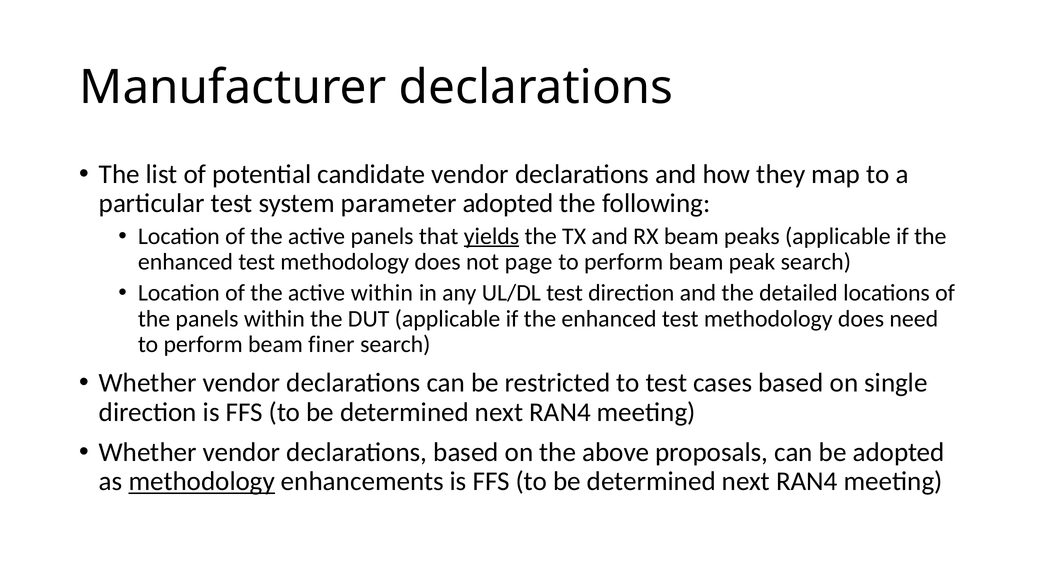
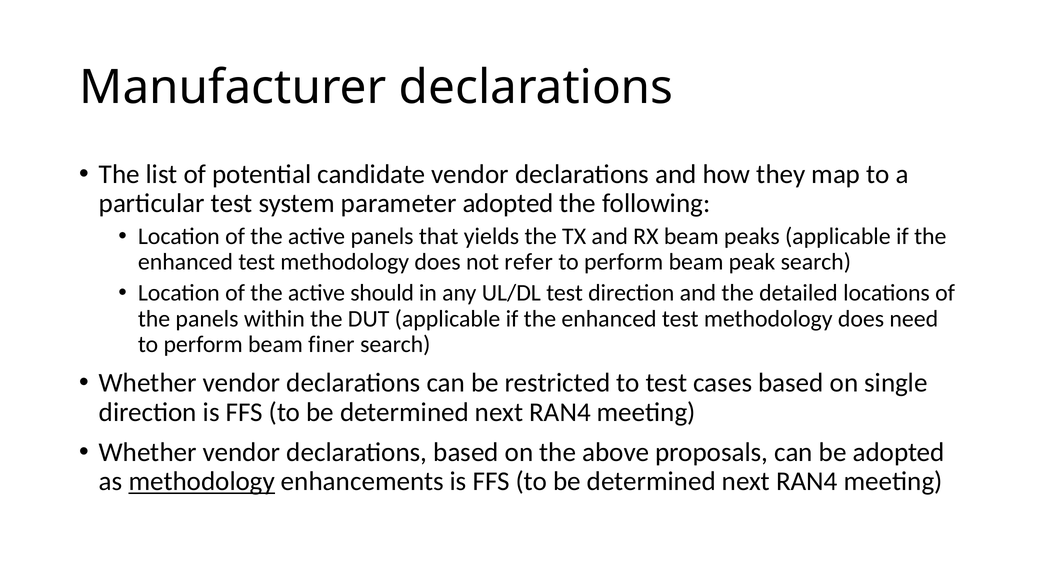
yields underline: present -> none
page: page -> refer
active within: within -> should
